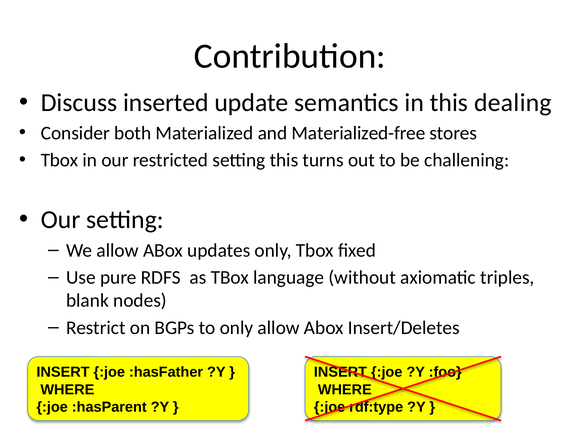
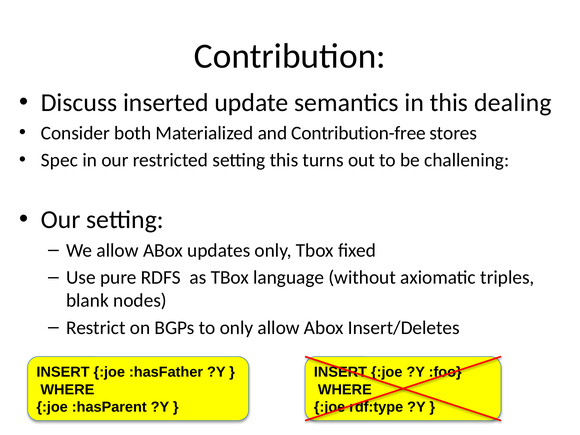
Materialized-free: Materialized-free -> Contribution-free
Tbox at (60, 160): Tbox -> Spec
